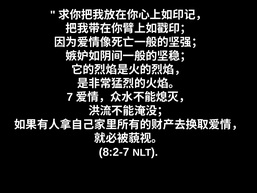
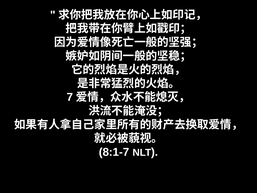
8:2-7: 8:2-7 -> 8:1-7
